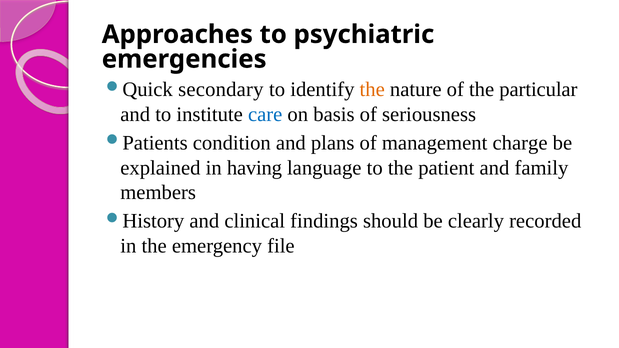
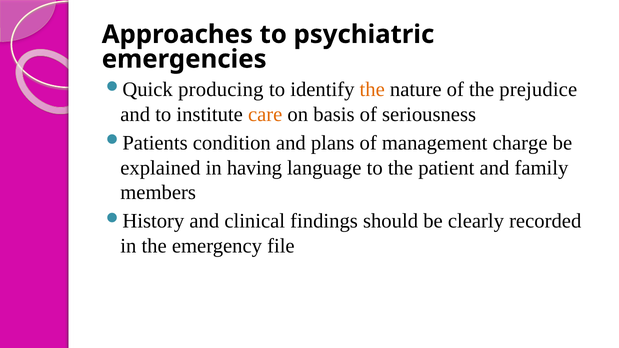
secondary: secondary -> producing
particular: particular -> prejudice
care colour: blue -> orange
